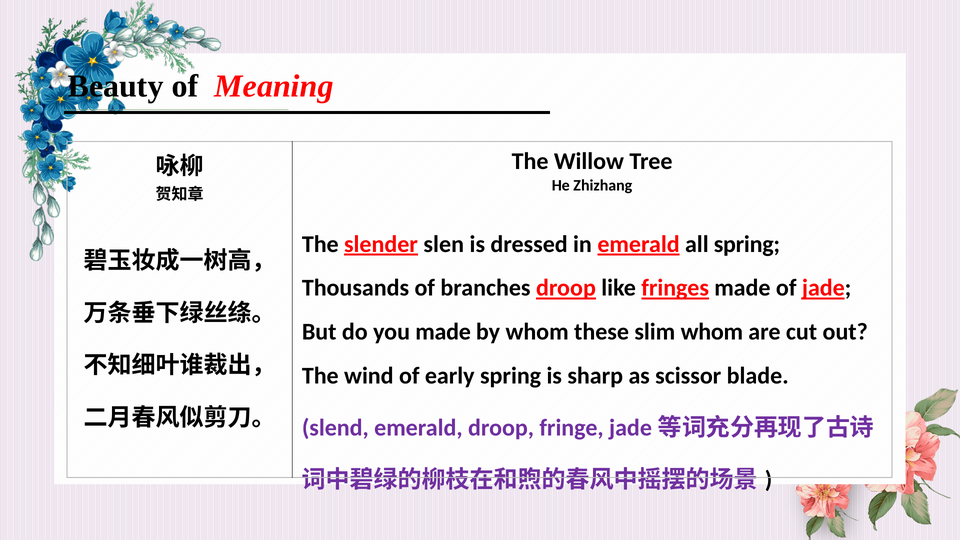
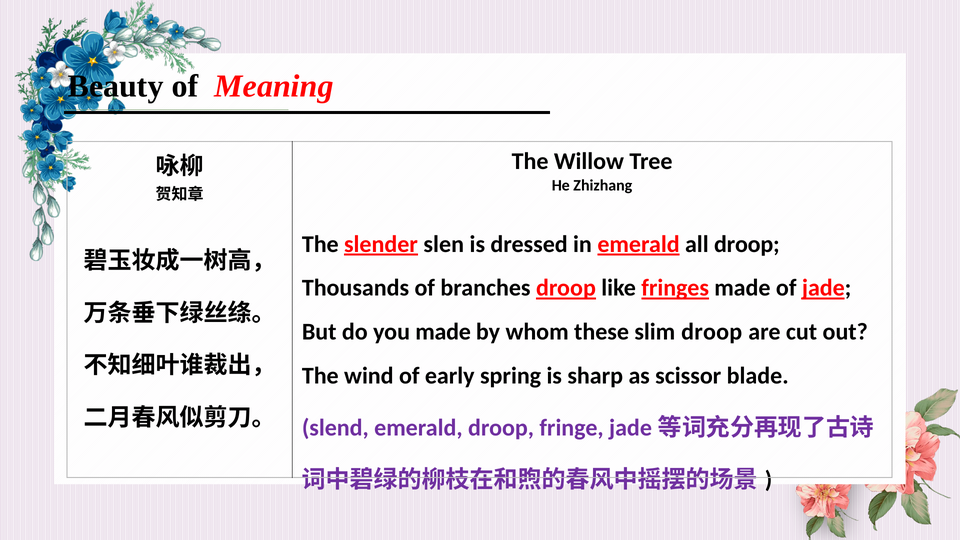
all spring: spring -> droop
slim whom: whom -> droop
